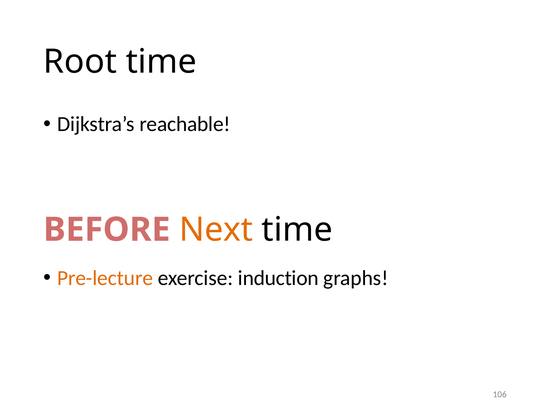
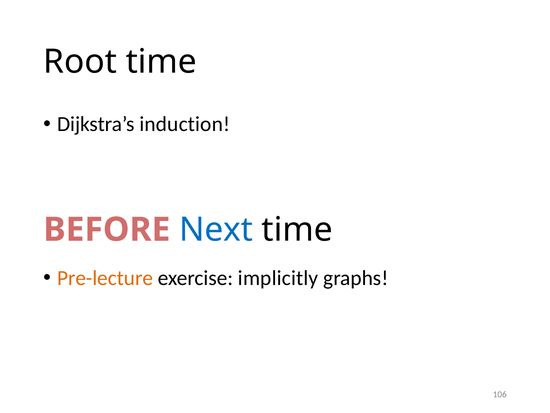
reachable: reachable -> induction
Next colour: orange -> blue
induction: induction -> implicitly
